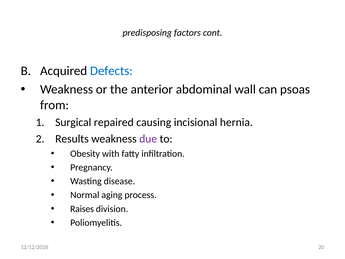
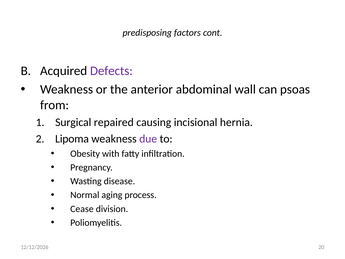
Defects colour: blue -> purple
Results: Results -> Lipoma
Raises: Raises -> Cease
